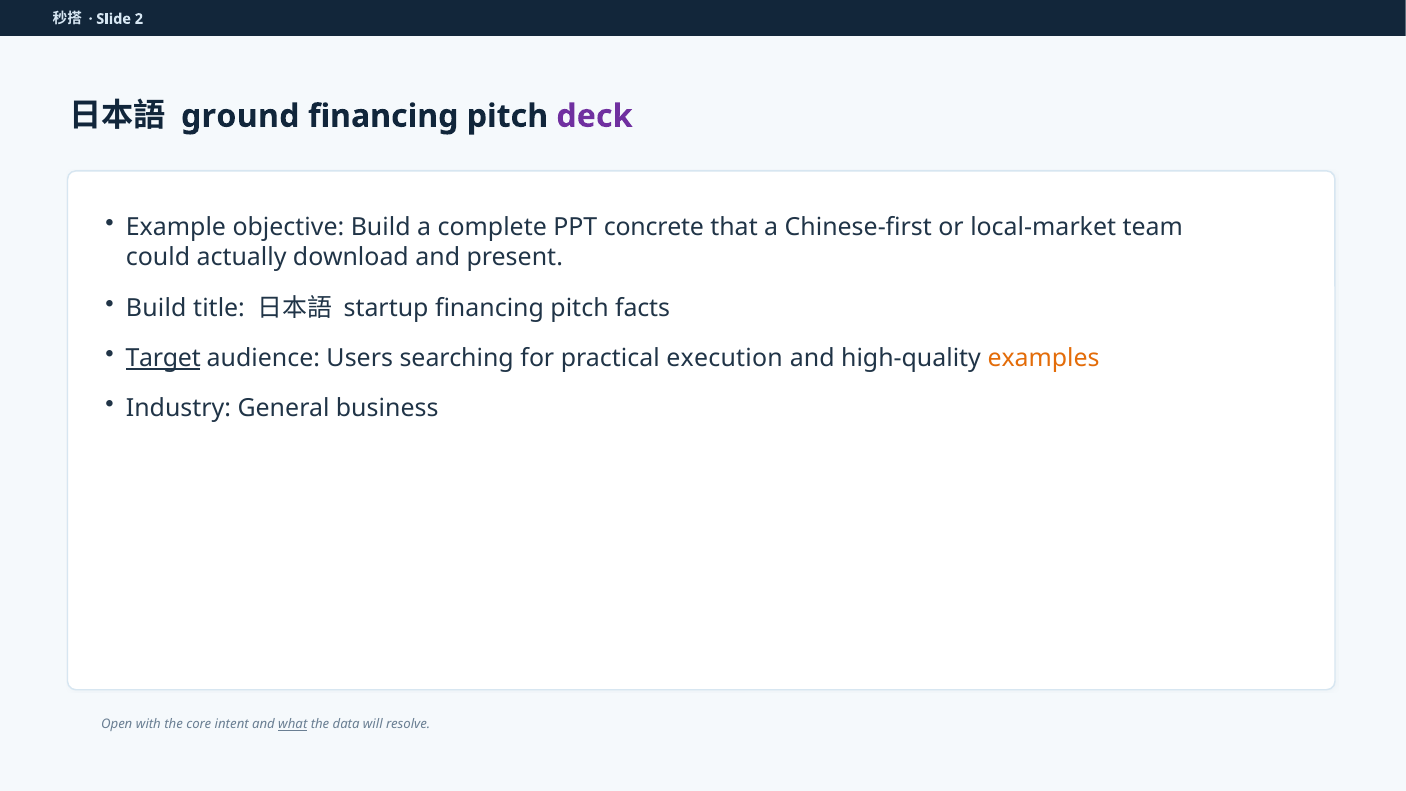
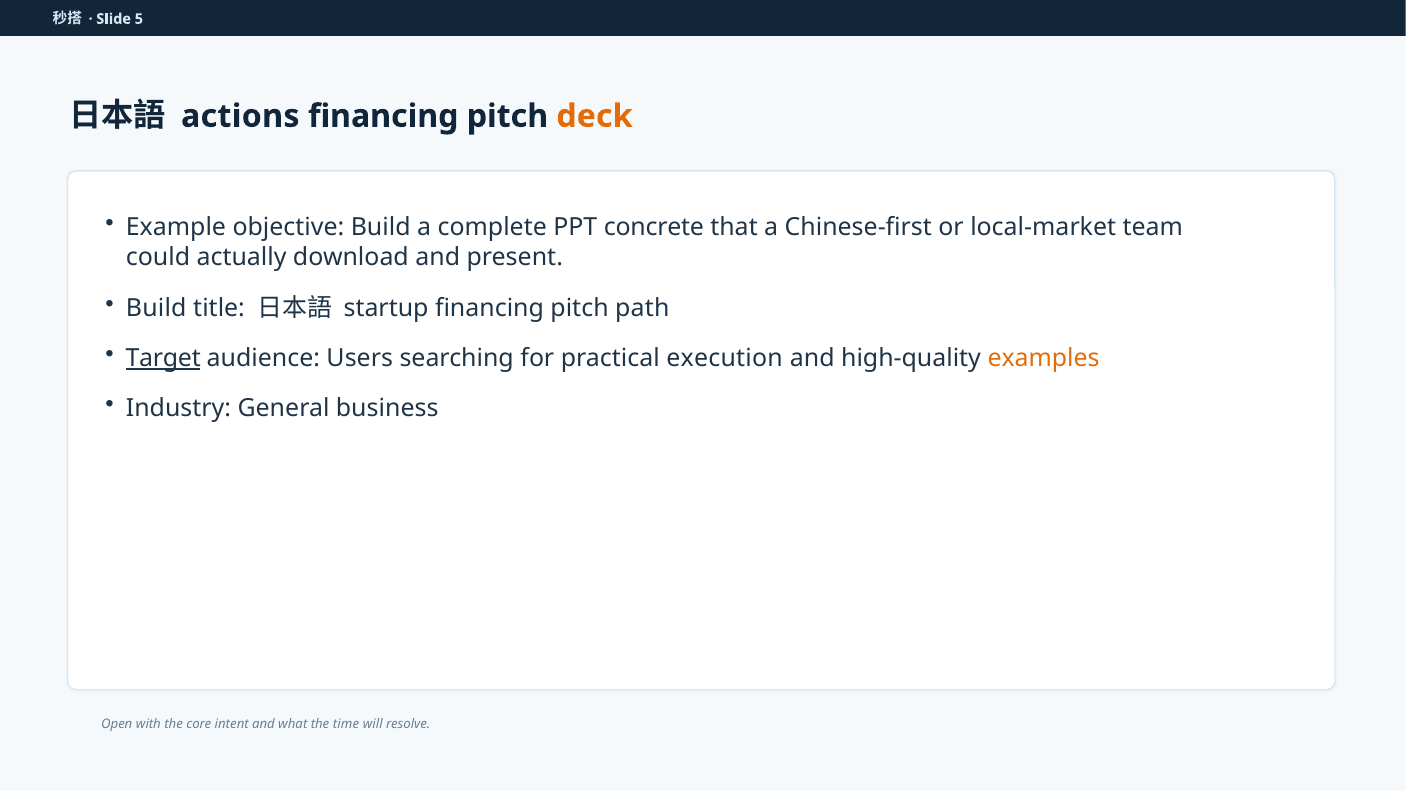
2: 2 -> 5
ground: ground -> actions
deck colour: purple -> orange
facts: facts -> path
what underline: present -> none
data: data -> time
